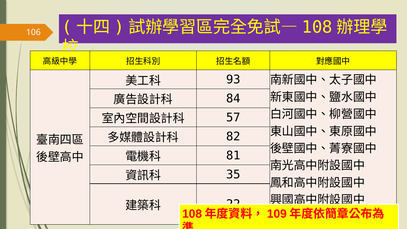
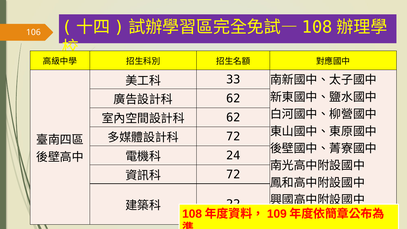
93: 93 -> 33
84 at (233, 99): 84 -> 62
57 at (233, 118): 57 -> 62
82 at (233, 137): 82 -> 72
81: 81 -> 24
35 at (233, 174): 35 -> 72
